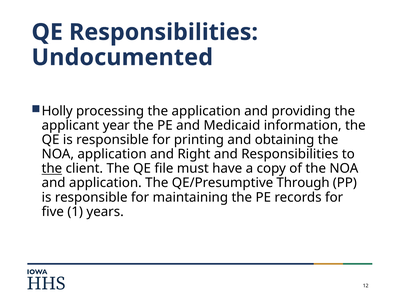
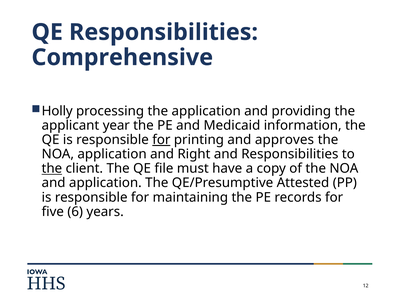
Undocumented: Undocumented -> Comprehensive
for at (161, 140) underline: none -> present
obtaining: obtaining -> approves
Through: Through -> Attested
1: 1 -> 6
